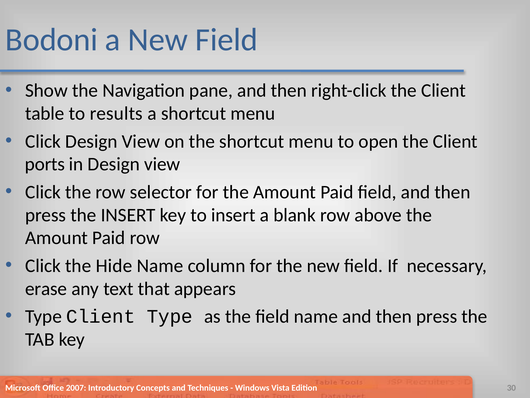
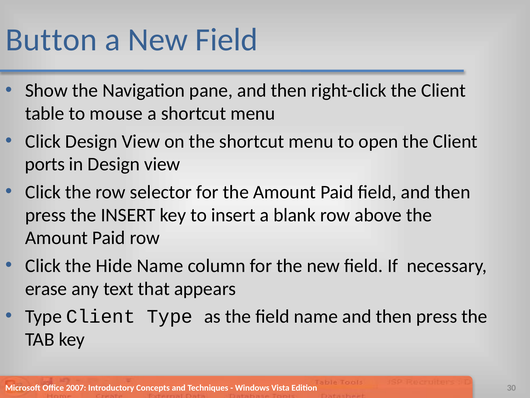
Bodoni: Bodoni -> Button
results: results -> mouse
